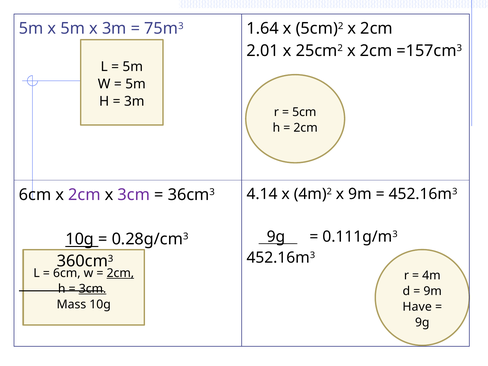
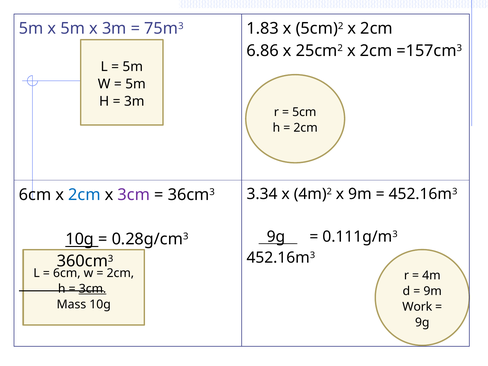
1.64: 1.64 -> 1.83
2.01: 2.01 -> 6.86
4.14: 4.14 -> 3.34
2cm at (84, 195) colour: purple -> blue
2cm at (120, 273) underline: present -> none
Have: Have -> Work
